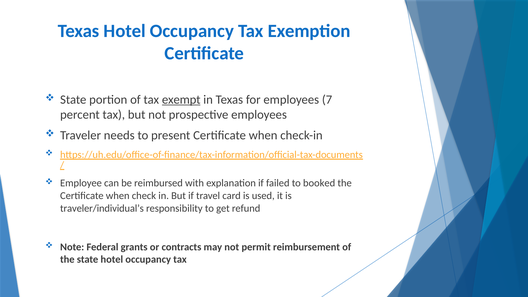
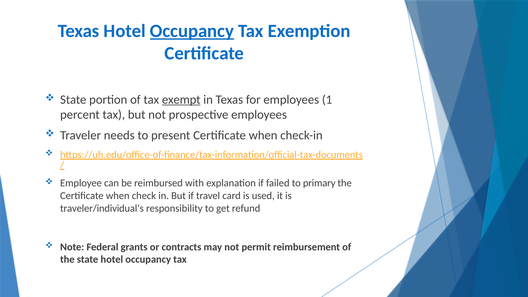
Occupancy at (192, 31) underline: none -> present
7: 7 -> 1
booked: booked -> primary
